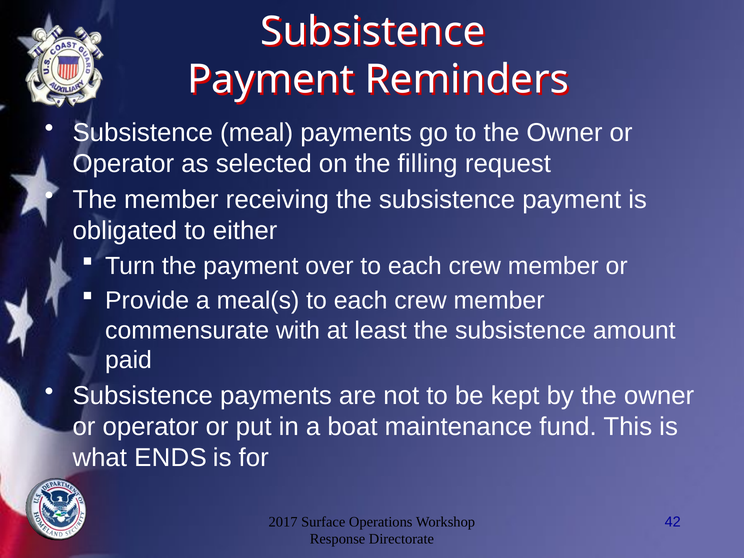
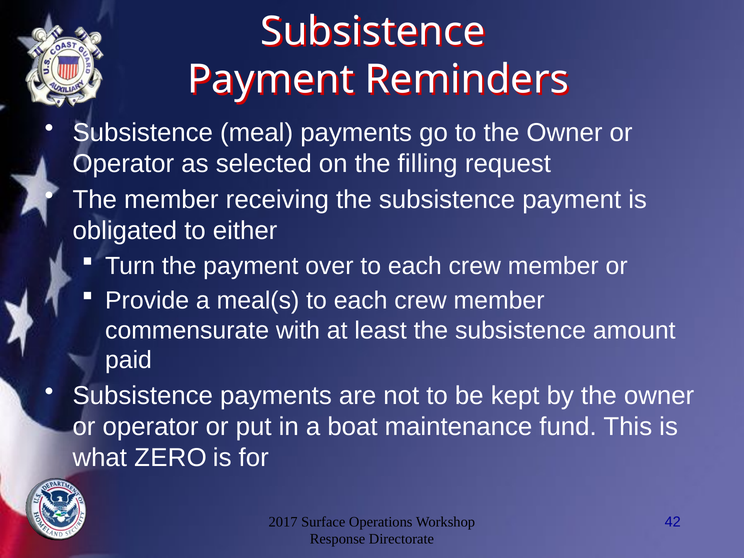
ENDS: ENDS -> ZERO
